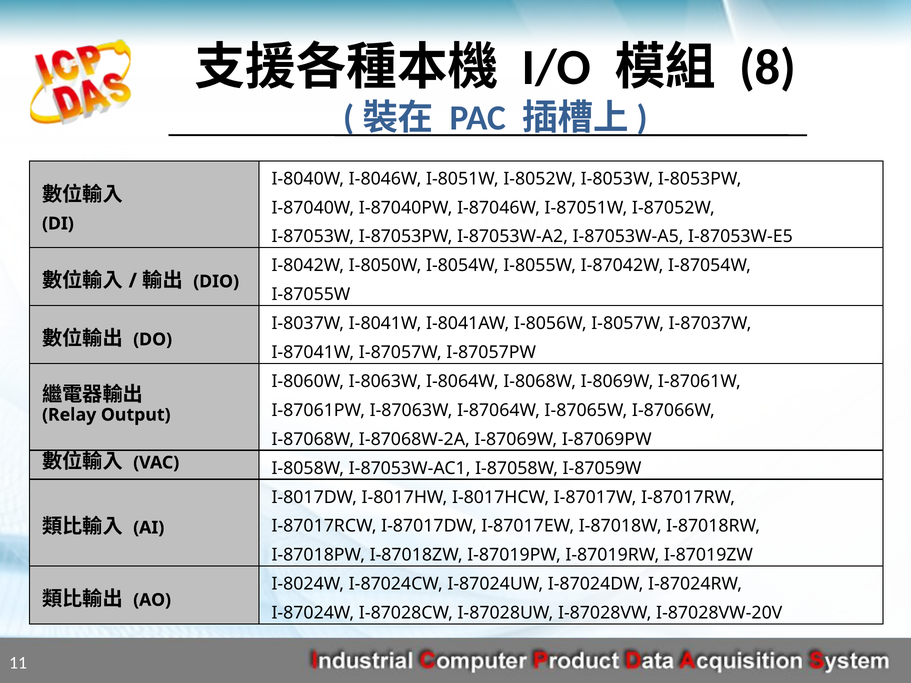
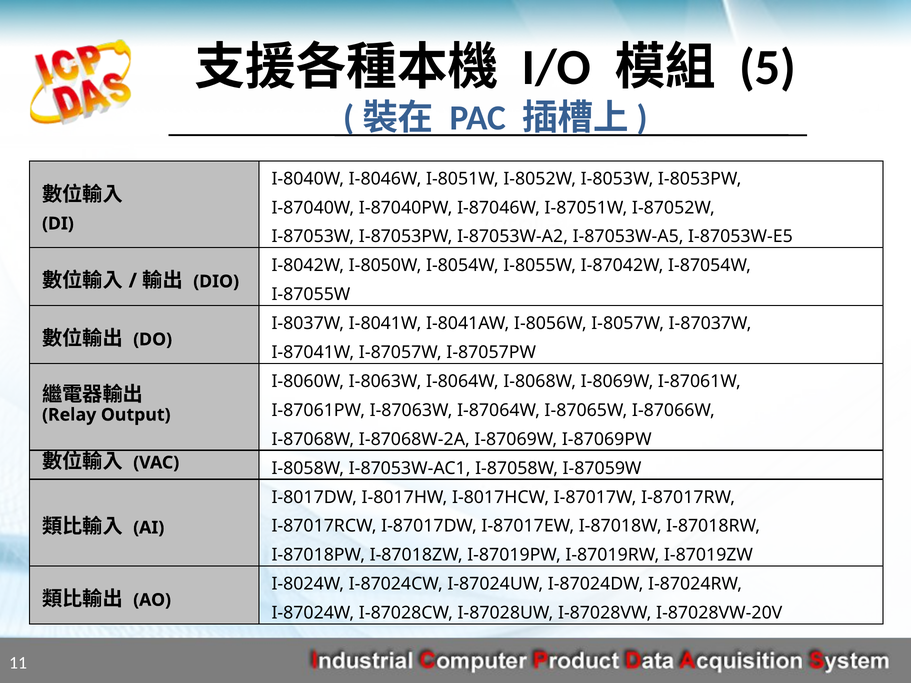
8: 8 -> 5
